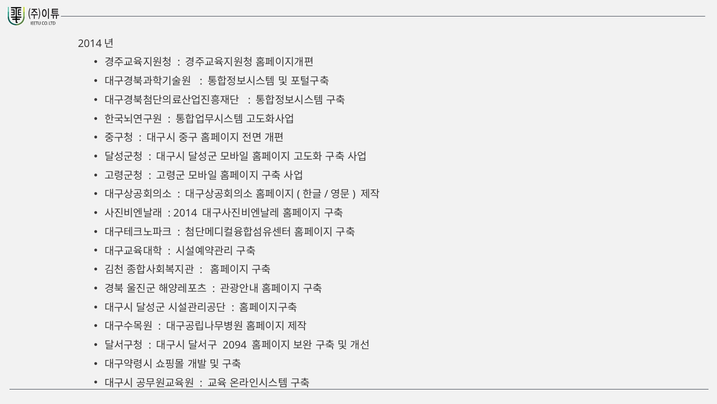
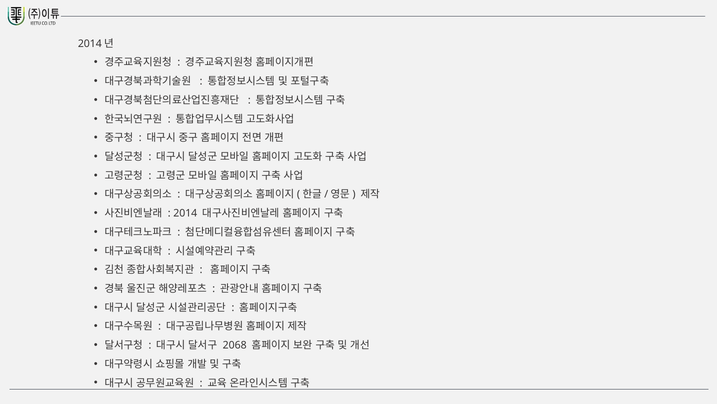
2094: 2094 -> 2068
